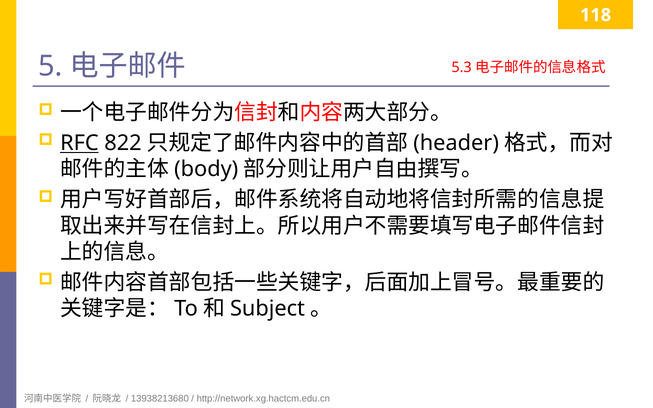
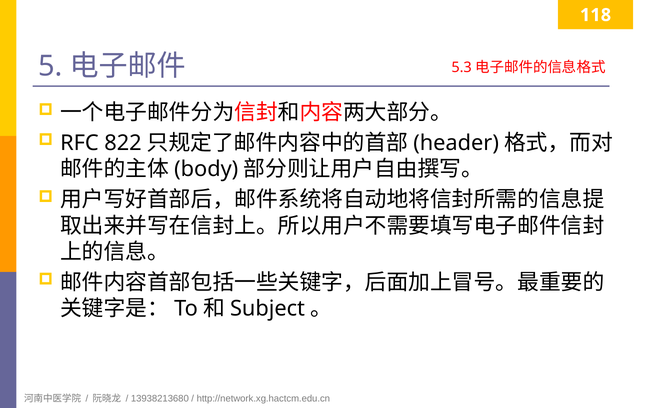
RFC underline: present -> none
